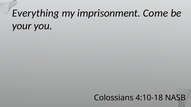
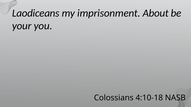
Everything: Everything -> Laodiceans
Come: Come -> About
